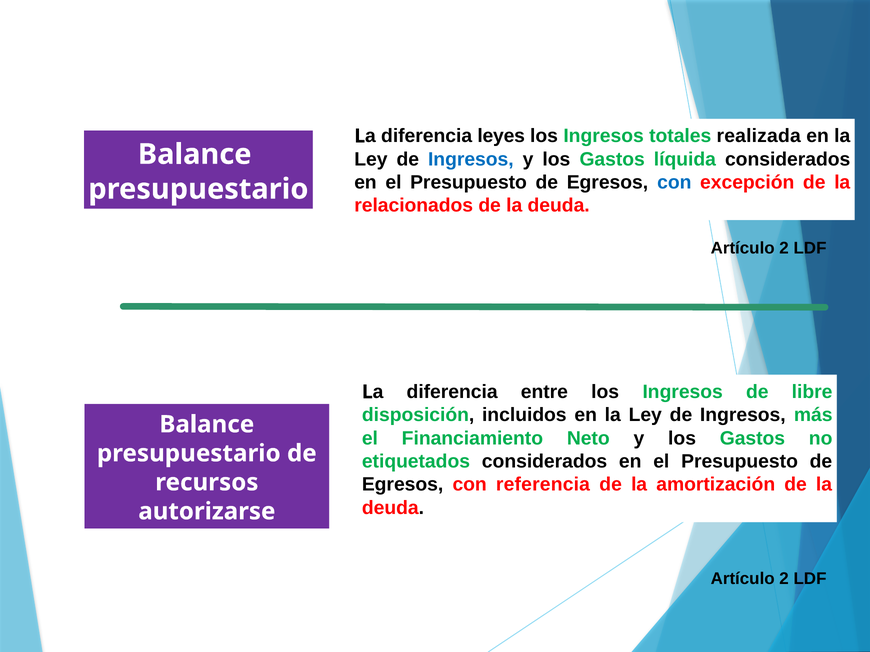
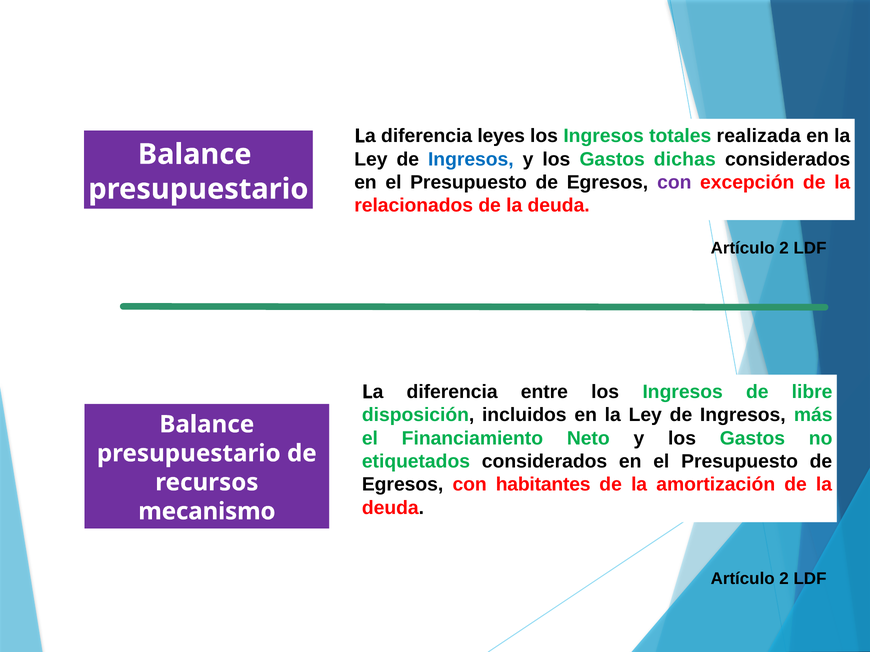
líquida: líquida -> dichas
con at (674, 182) colour: blue -> purple
referencia: referencia -> habitantes
autorizarse: autorizarse -> mecanismo
